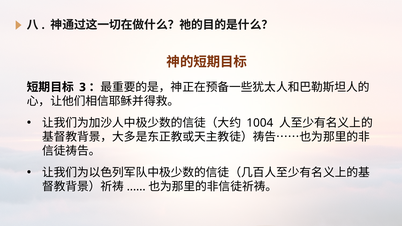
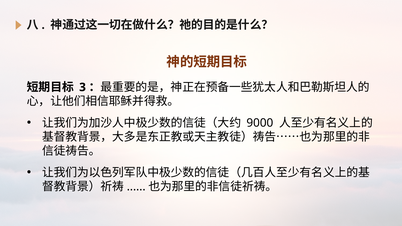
1004: 1004 -> 9000
